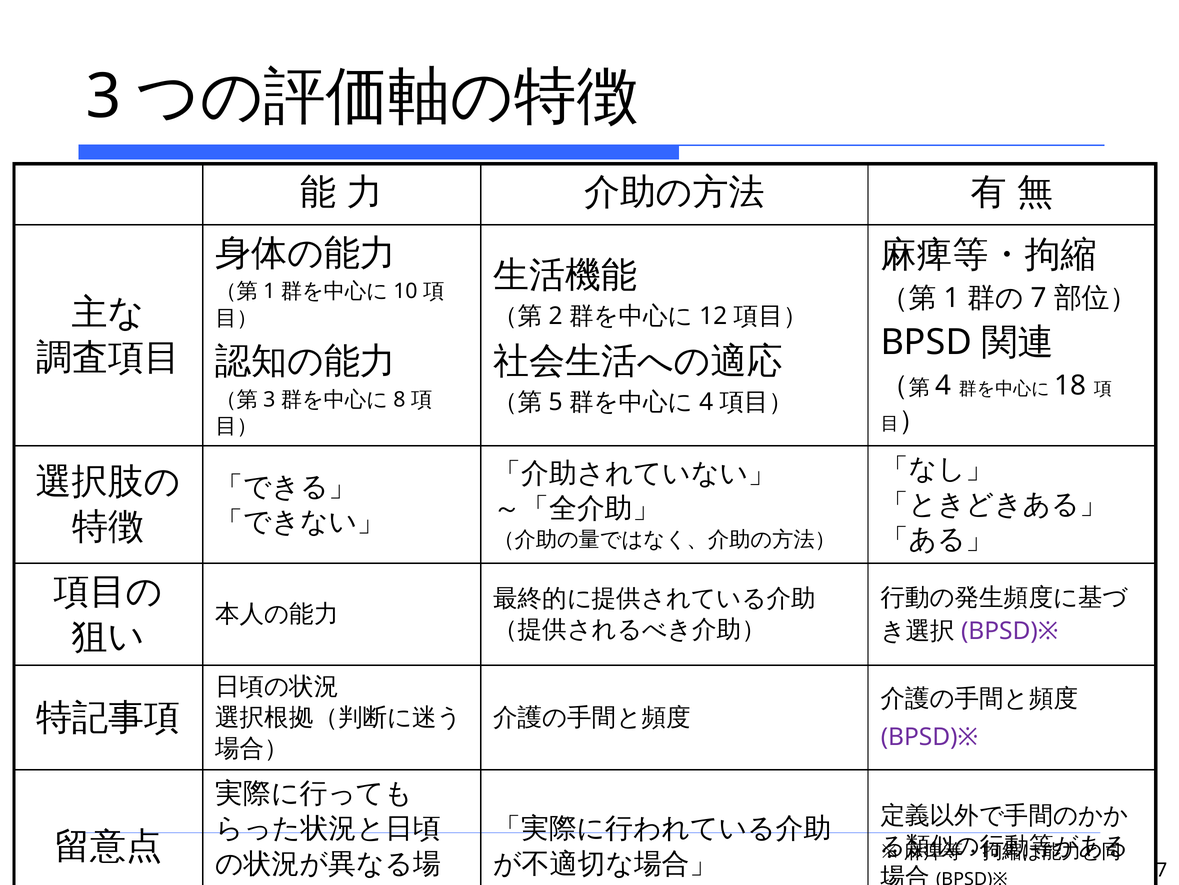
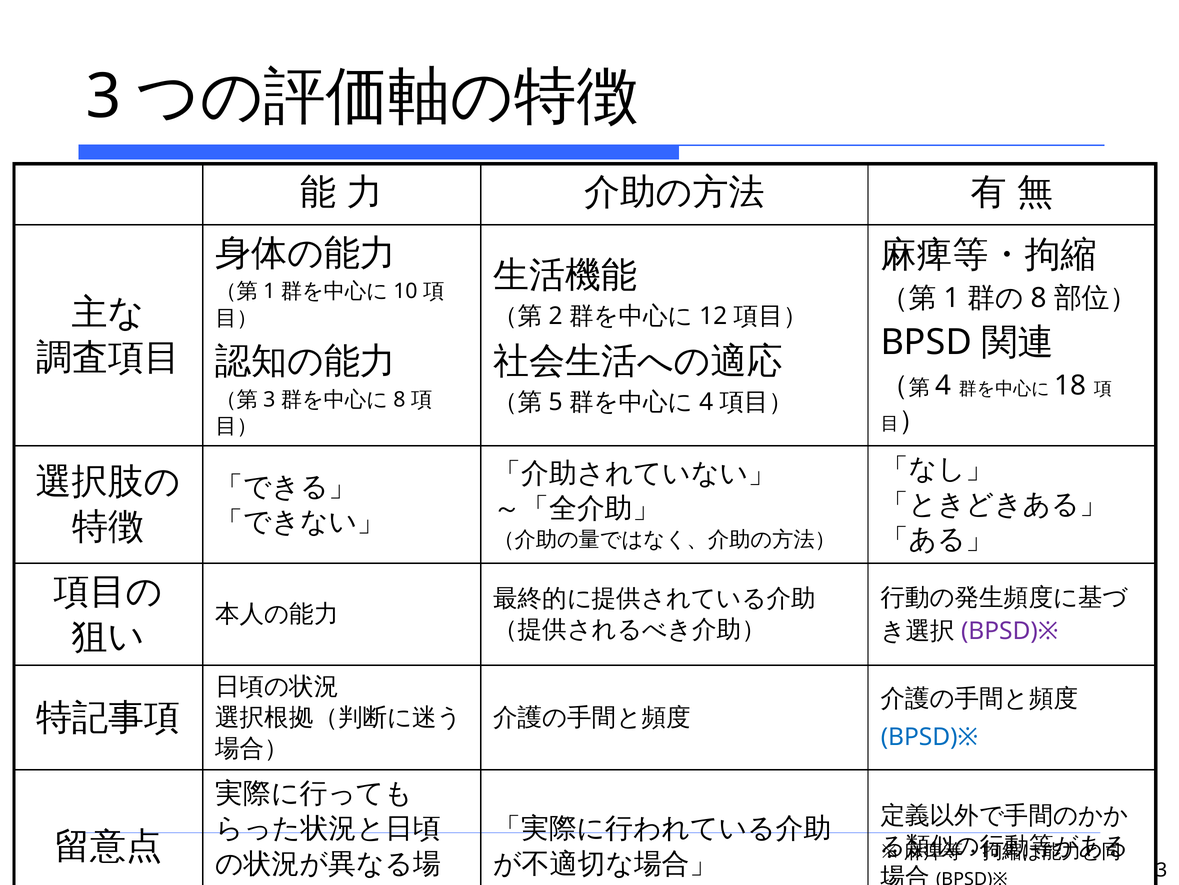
7 at (1038, 298): 7 -> 8
BPSD)※ at (929, 736) colour: purple -> blue
7 at (1162, 870): 7 -> 3
